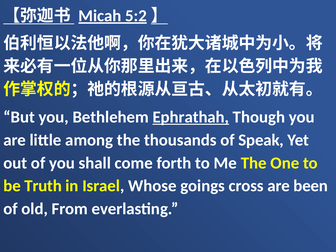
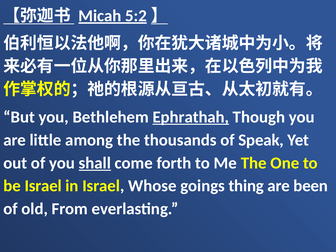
shall underline: none -> present
be Truth: Truth -> Israel
cross: cross -> thing
